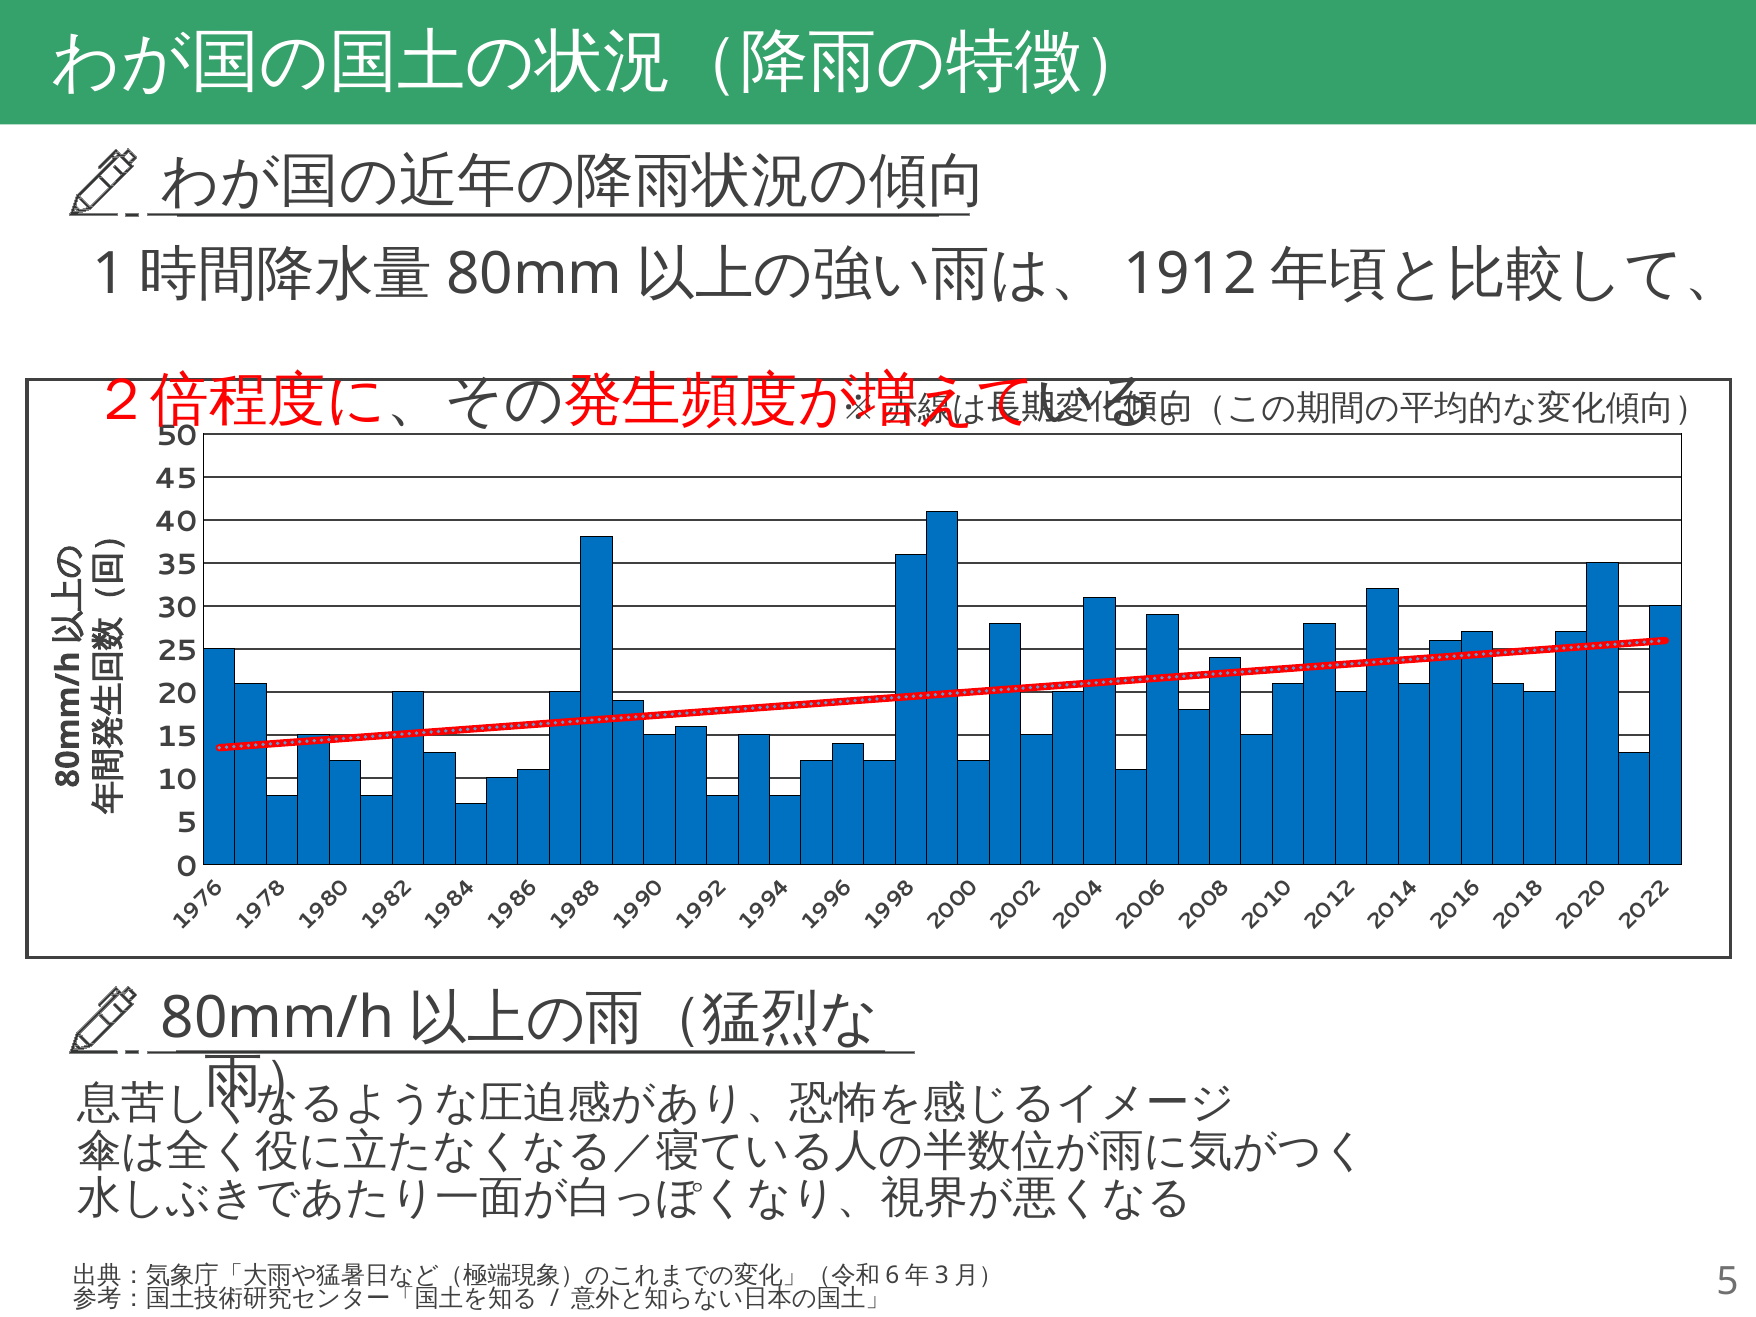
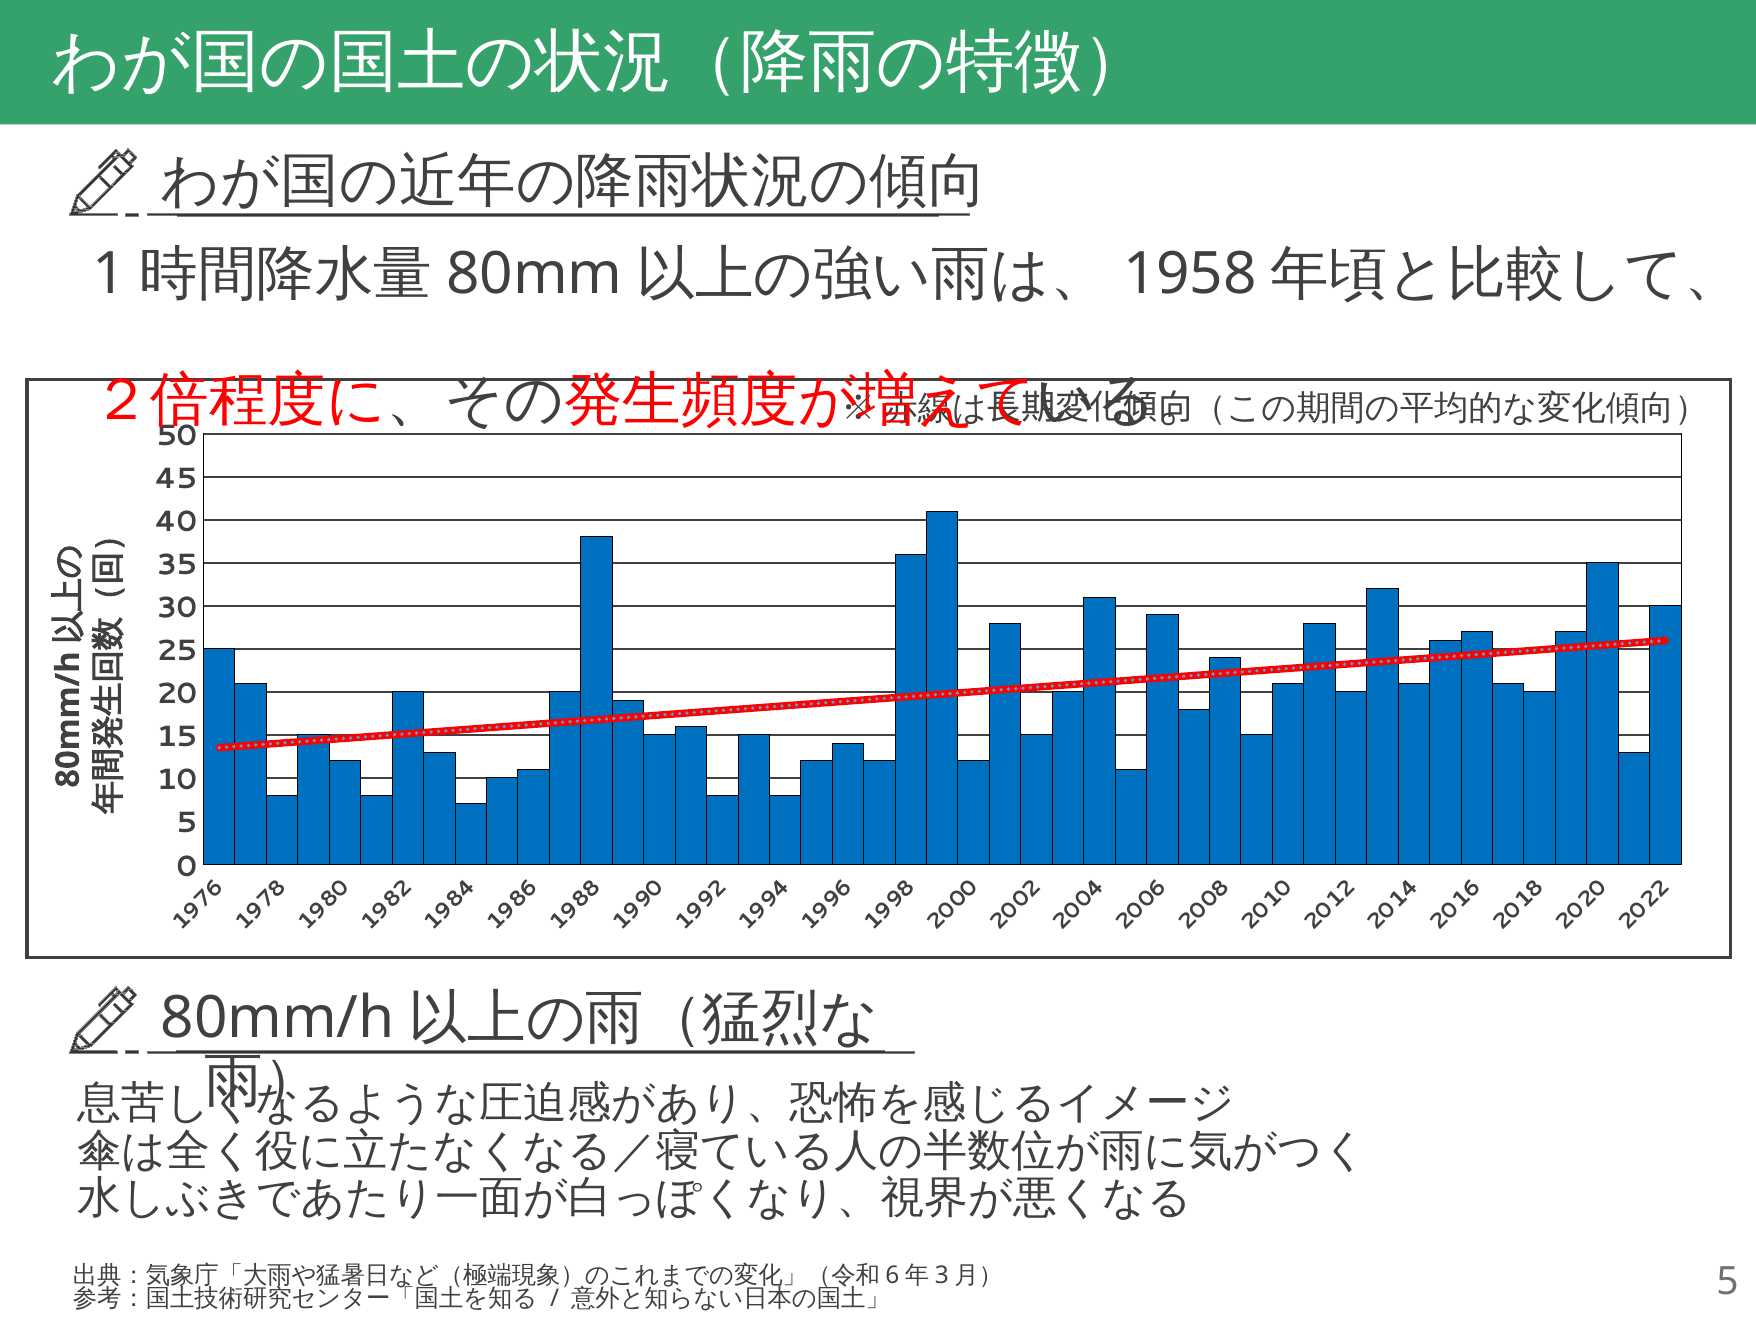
1912: 1912 -> 1958
